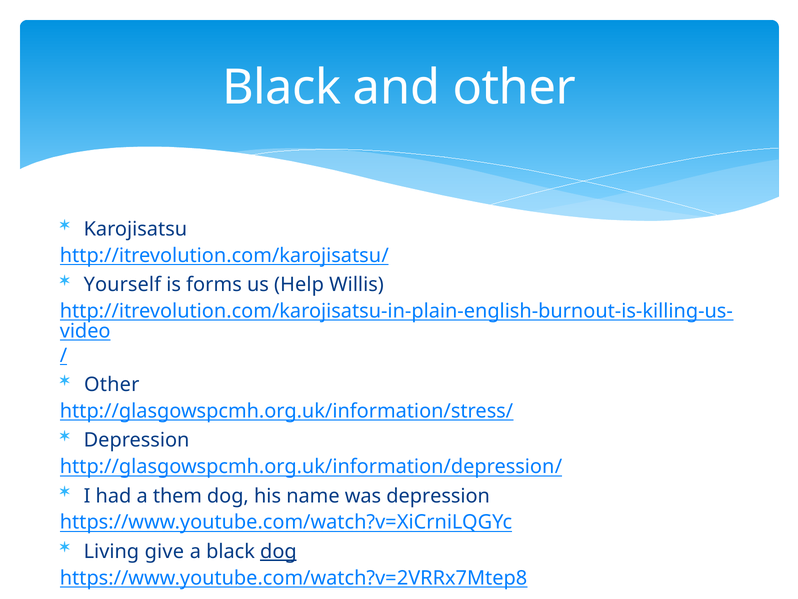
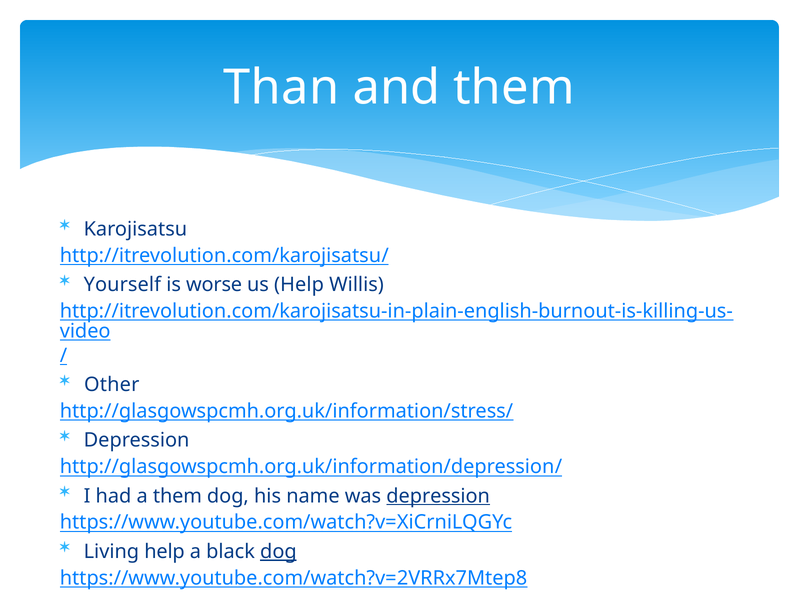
Black at (282, 88): Black -> Than
and other: other -> them
forms: forms -> worse
depression at (438, 496) underline: none -> present
Living give: give -> help
